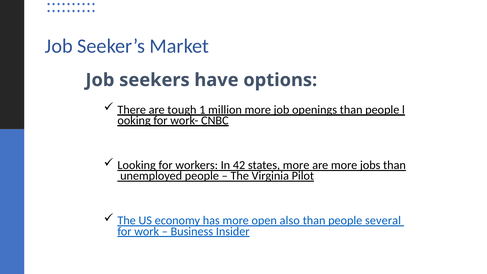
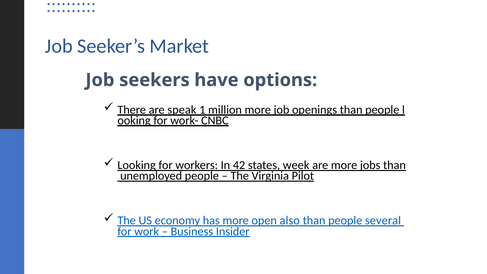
tough: tough -> speak
states more: more -> week
